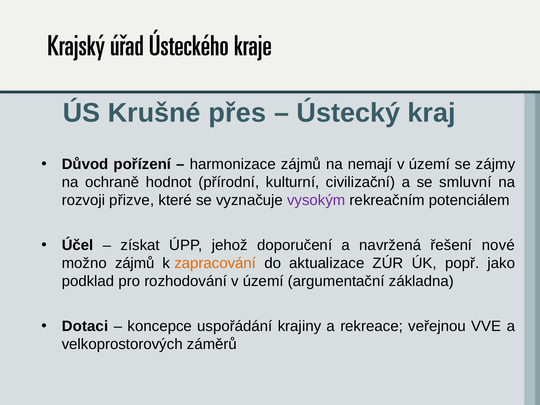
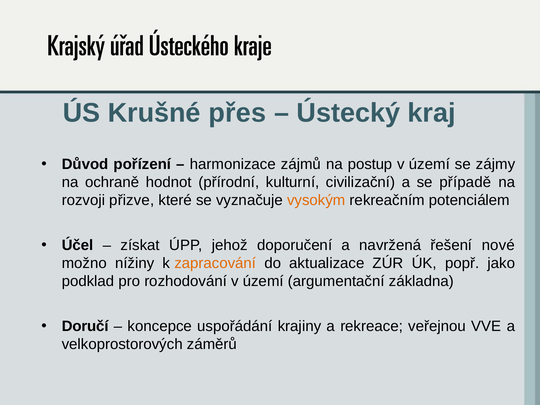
nemají: nemají -> postup
smluvní: smluvní -> případě
vysokým colour: purple -> orange
možno zájmů: zájmů -> nížiny
Dotaci: Dotaci -> Doručí
